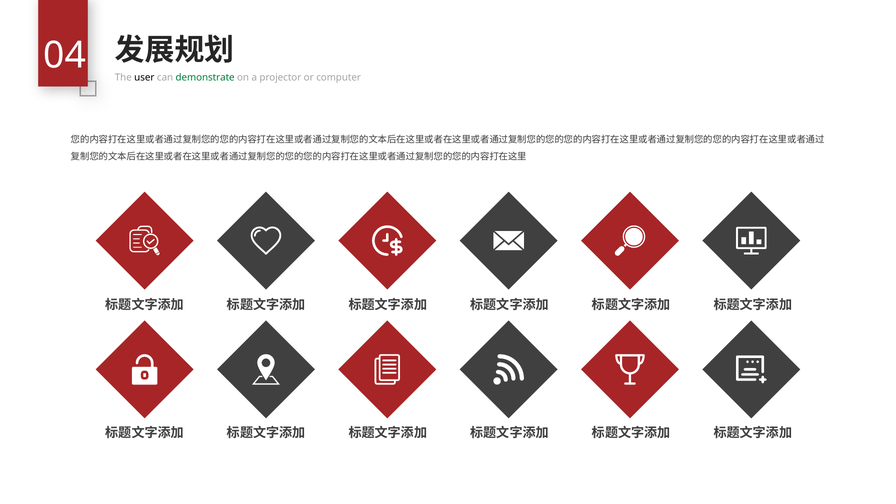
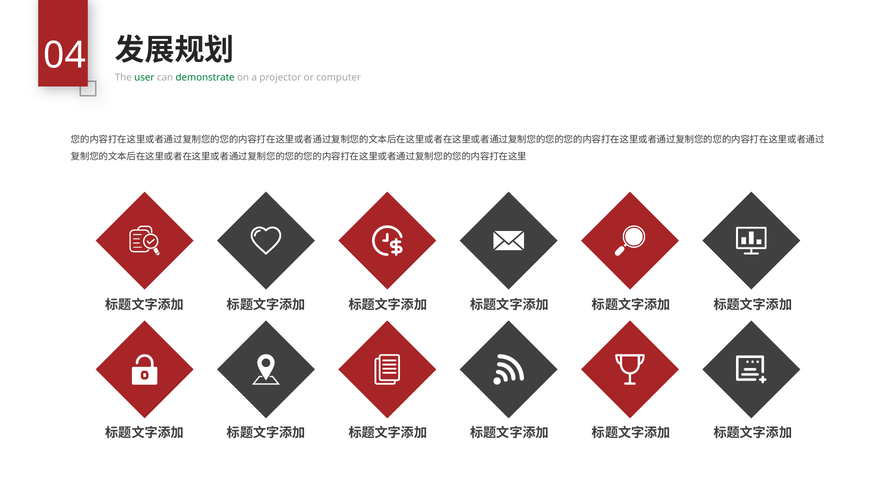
user colour: black -> green
